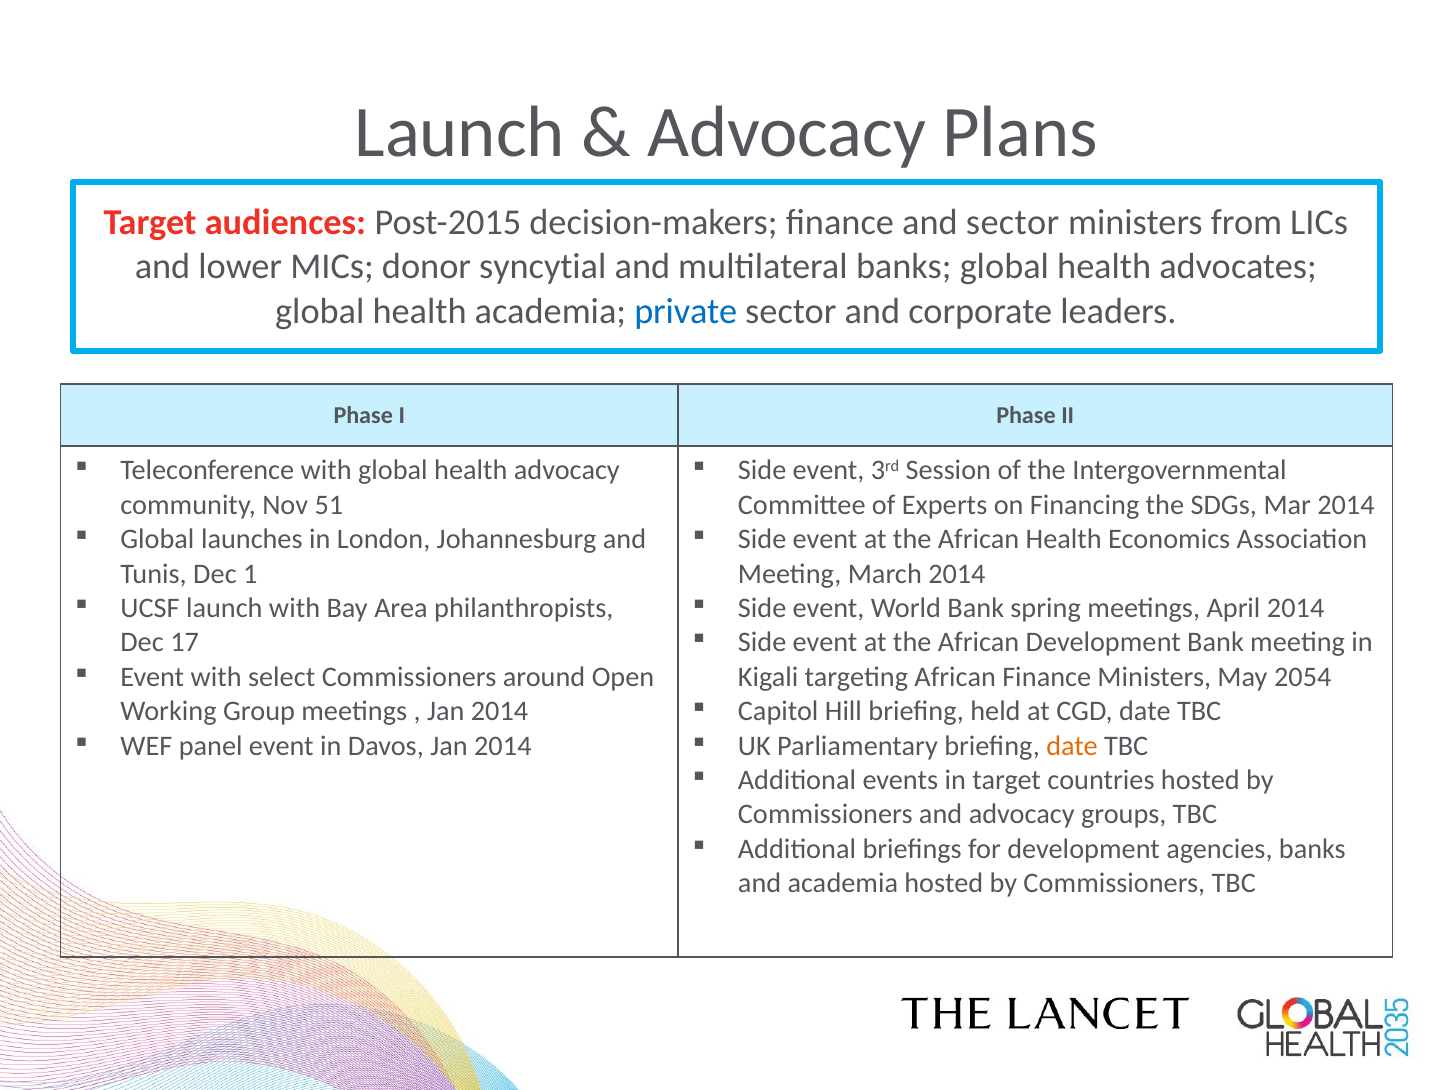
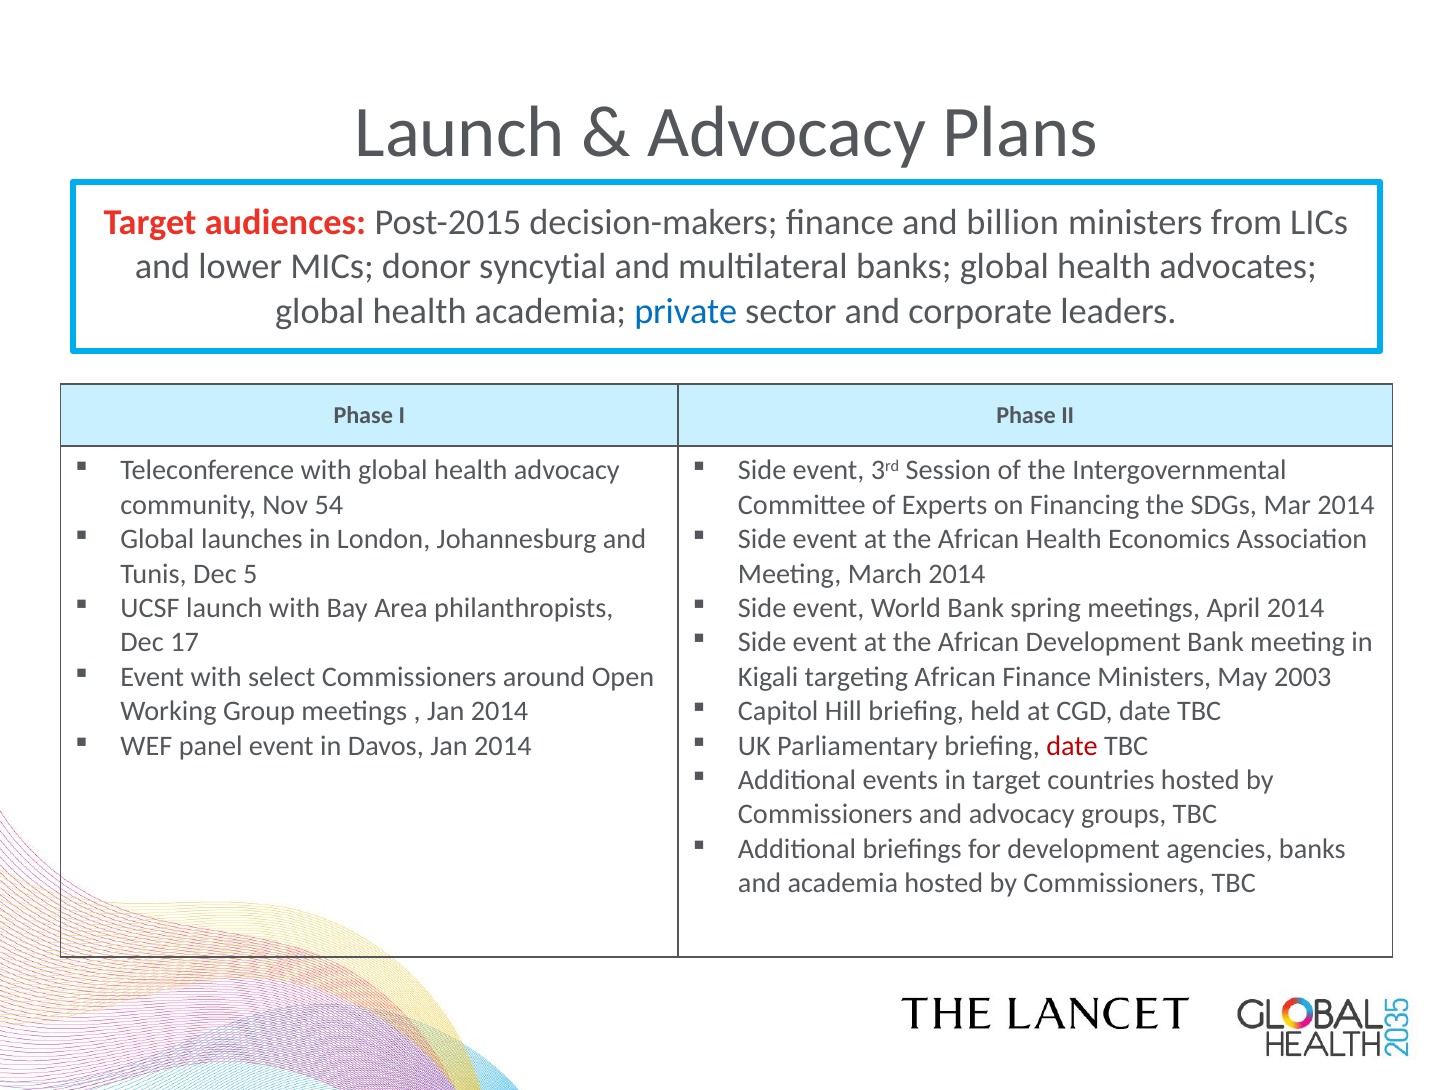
and sector: sector -> billion
51: 51 -> 54
1: 1 -> 5
2054: 2054 -> 2003
date at (1072, 746) colour: orange -> red
